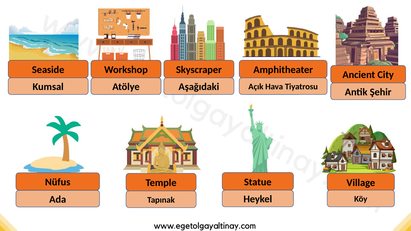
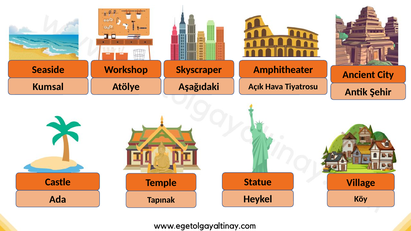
Nüfus: Nüfus -> Castle
